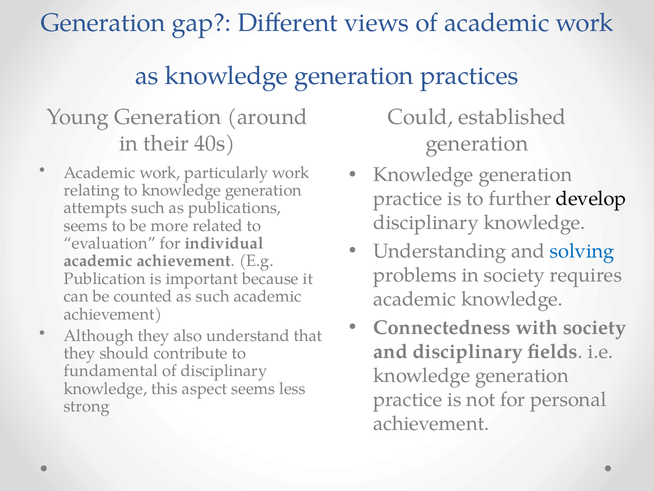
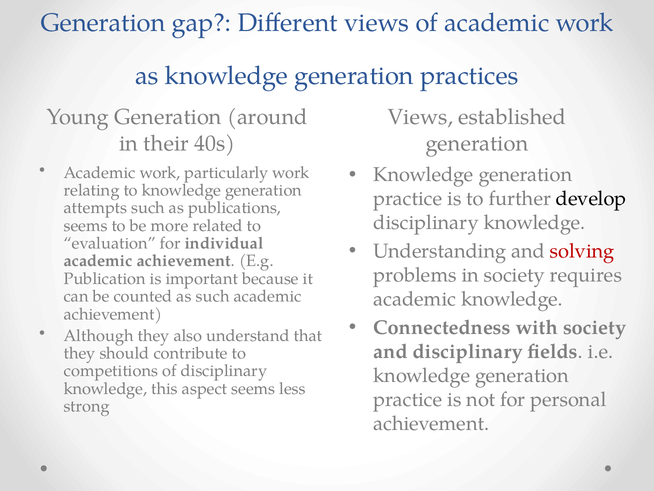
Could at (420, 117): Could -> Views
solving colour: blue -> red
fundamental: fundamental -> competitions
